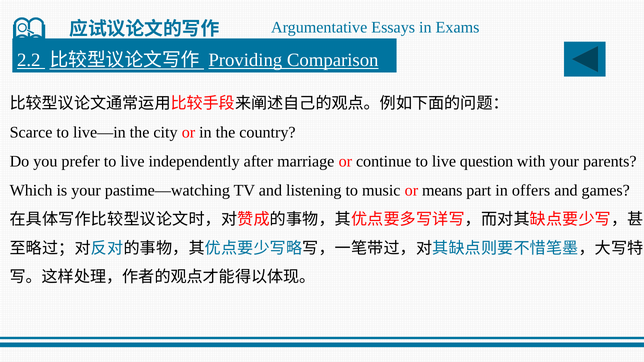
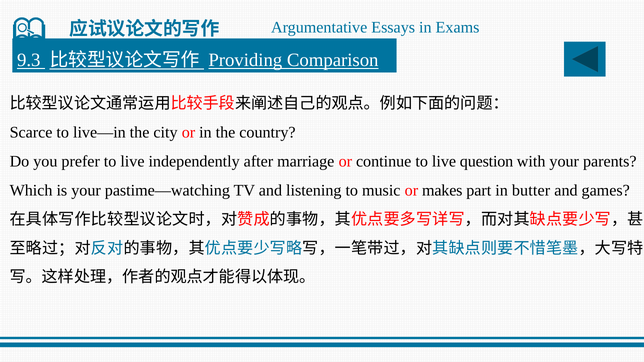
2.2: 2.2 -> 9.3
means: means -> makes
offers: offers -> butter
